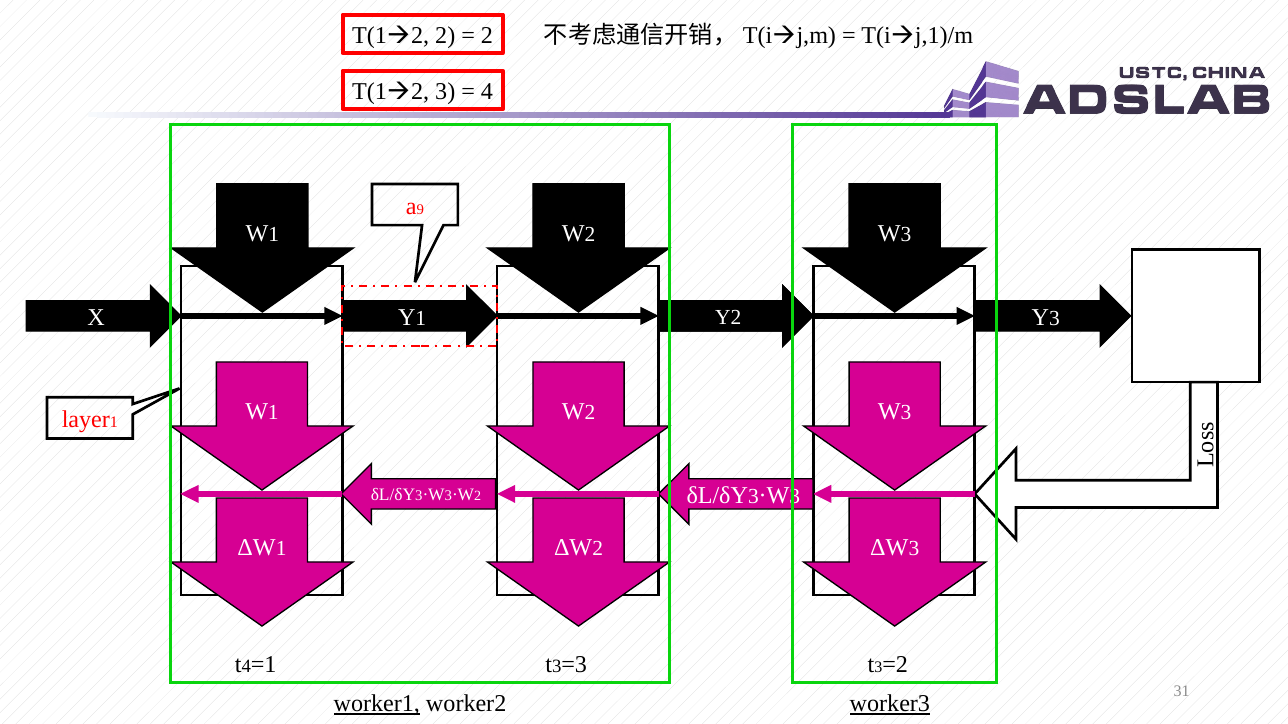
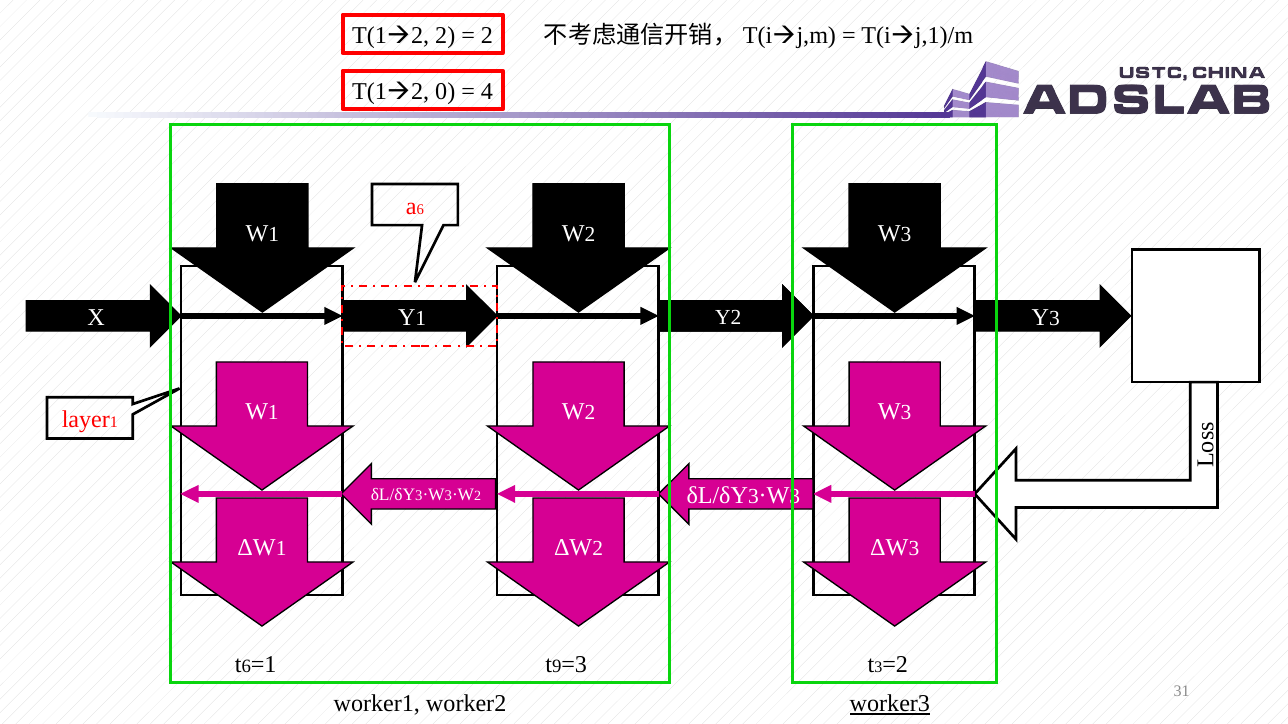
T(12 3: 3 -> 0
9 at (420, 209): 9 -> 6
4 at (246, 666): 4 -> 6
3 at (557, 666): 3 -> 9
worker1 underline: present -> none
